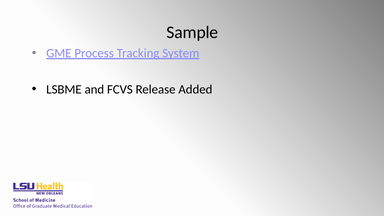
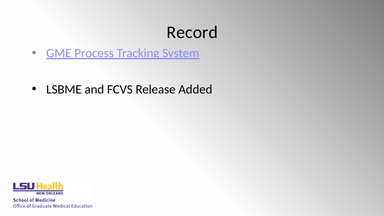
Sample: Sample -> Record
